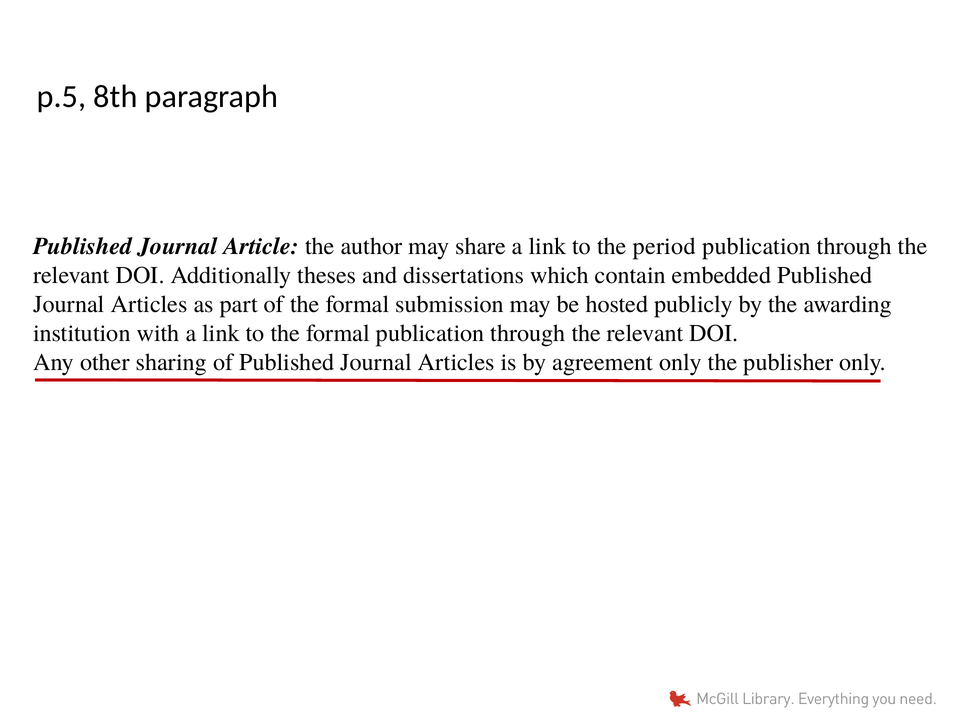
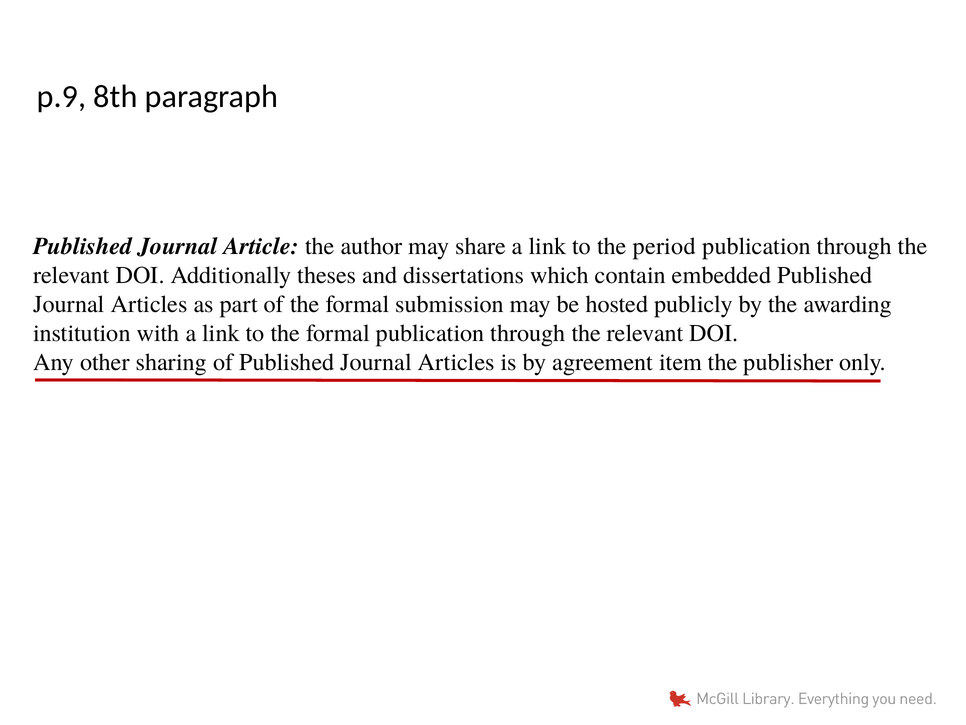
p.5: p.5 -> p.9
agreement only: only -> item
